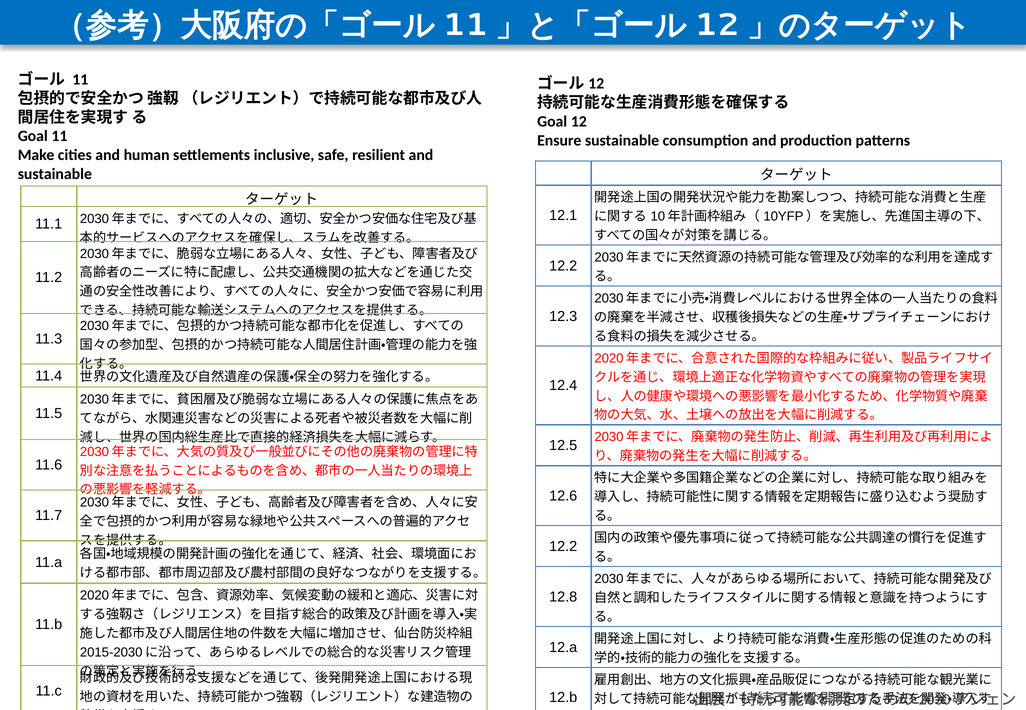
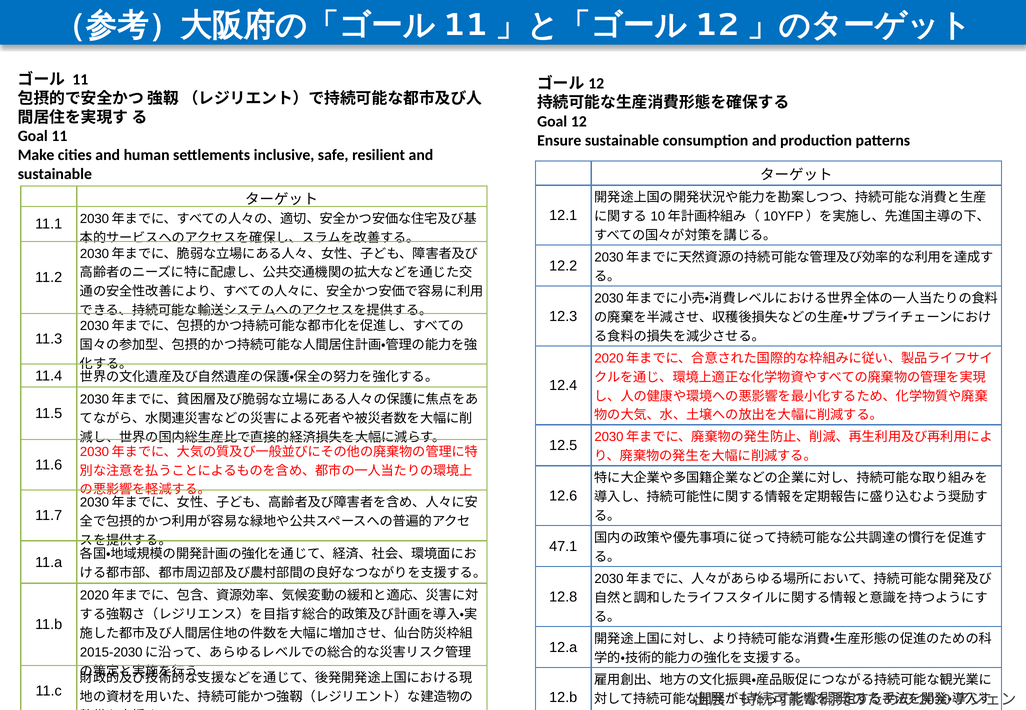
12.2 at (563, 547): 12.2 -> 47.1
